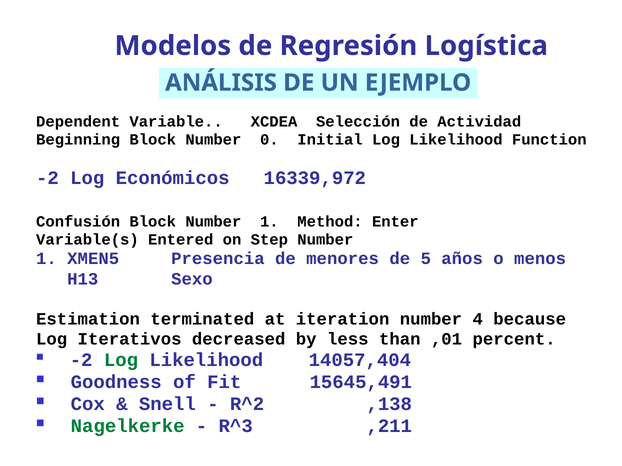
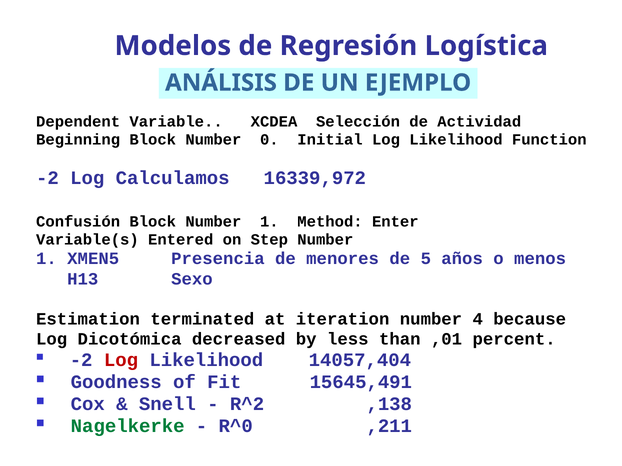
Económicos: Económicos -> Calculamos
Iterativos: Iterativos -> Dicotómica
Log at (121, 360) colour: green -> red
R^3: R^3 -> R^0
